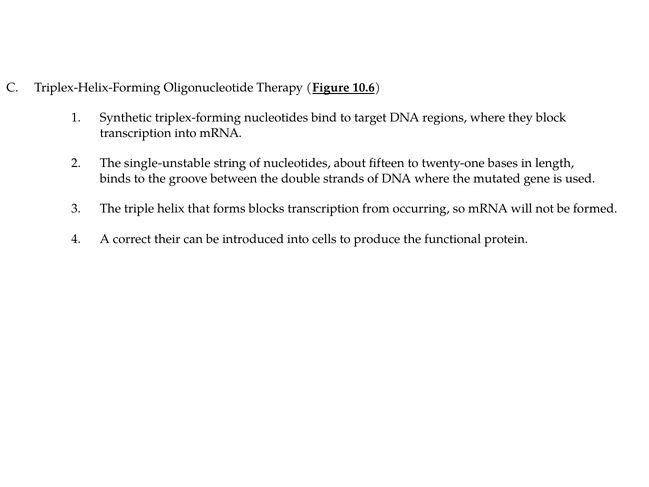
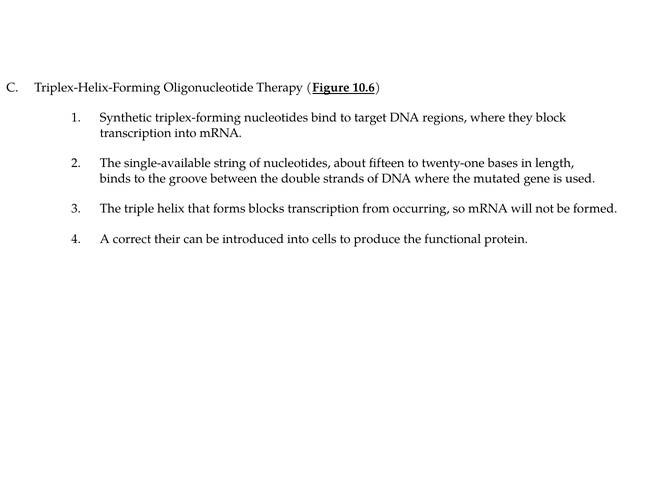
single-unstable: single-unstable -> single-available
